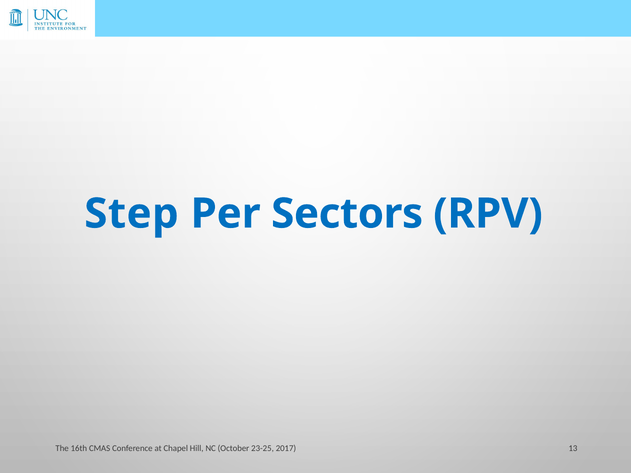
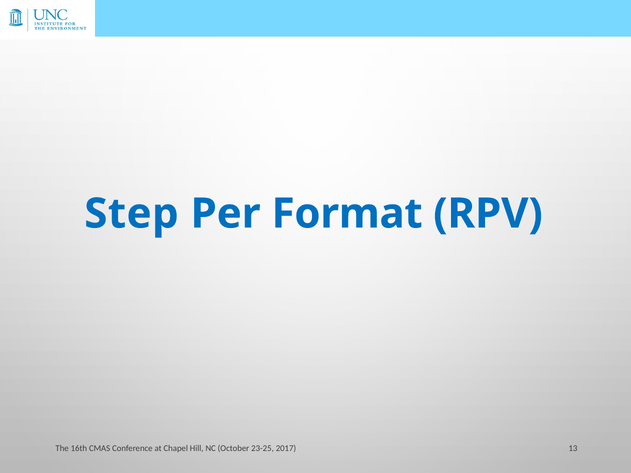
Sectors: Sectors -> Format
